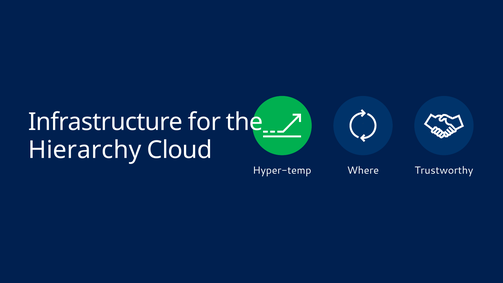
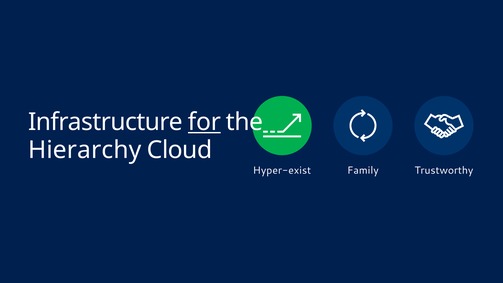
for underline: none -> present
Hyper-temp: Hyper-temp -> Hyper-exist
Where: Where -> Family
